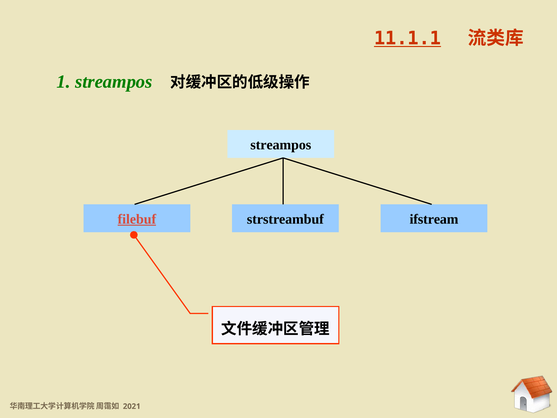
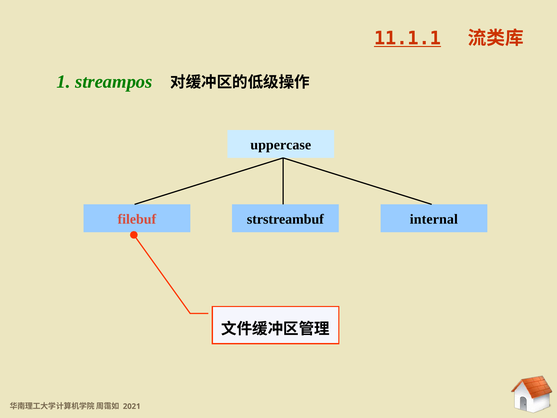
streampos at (281, 145): streampos -> uppercase
filebuf underline: present -> none
ifstream: ifstream -> internal
